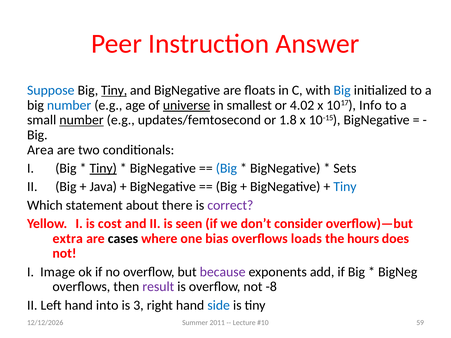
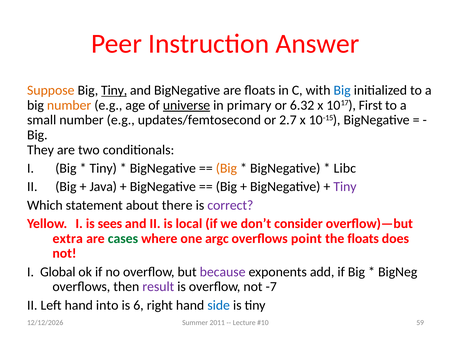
Suppose colour: blue -> orange
number at (69, 105) colour: blue -> orange
smallest: smallest -> primary
4.02: 4.02 -> 6.32
Info: Info -> First
number at (82, 120) underline: present -> none
1.8: 1.8 -> 2.7
Area: Area -> They
Tiny at (103, 168) underline: present -> none
Big at (226, 168) colour: blue -> orange
Sets: Sets -> Libc
Tiny at (345, 187) colour: blue -> purple
cost: cost -> sees
seen: seen -> local
cases colour: black -> green
bias: bias -> argc
loads: loads -> point
the hours: hours -> floats
Image: Image -> Global
-8: -8 -> -7
3: 3 -> 6
